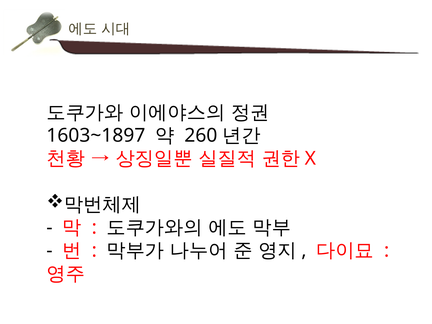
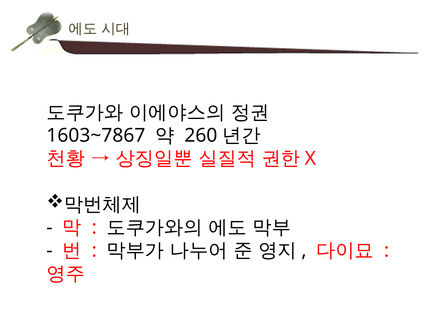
1603~1897: 1603~1897 -> 1603~7867
